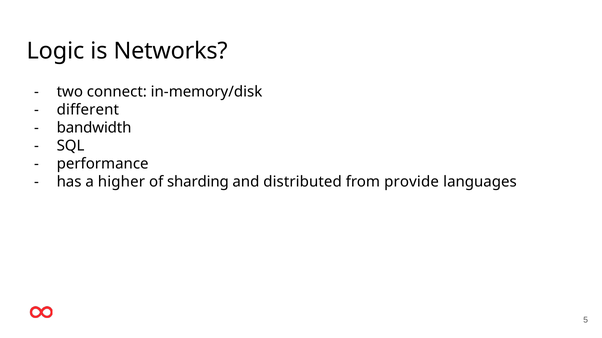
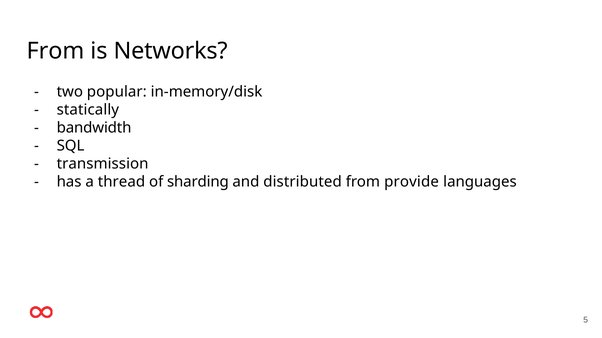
Logic at (55, 51): Logic -> From
connect: connect -> popular
different: different -> statically
performance: performance -> transmission
higher: higher -> thread
